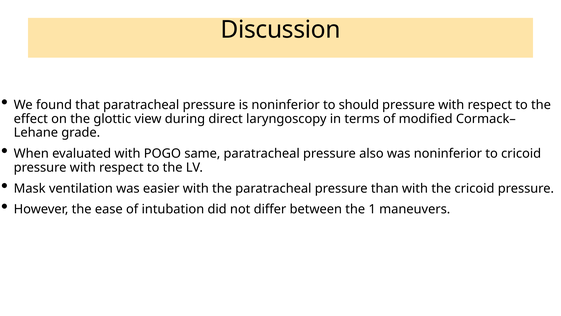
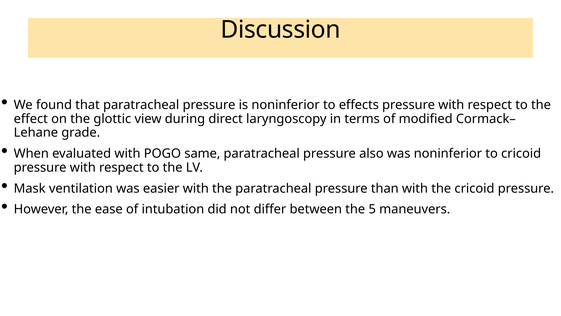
should: should -> effects
1: 1 -> 5
